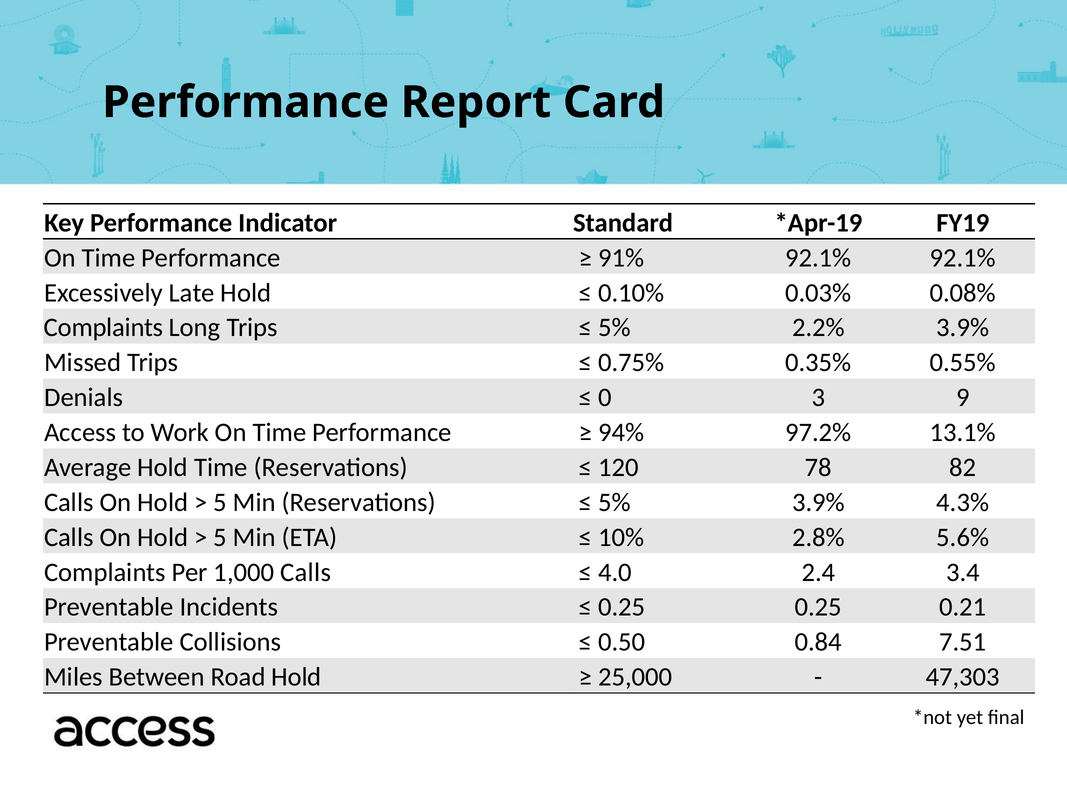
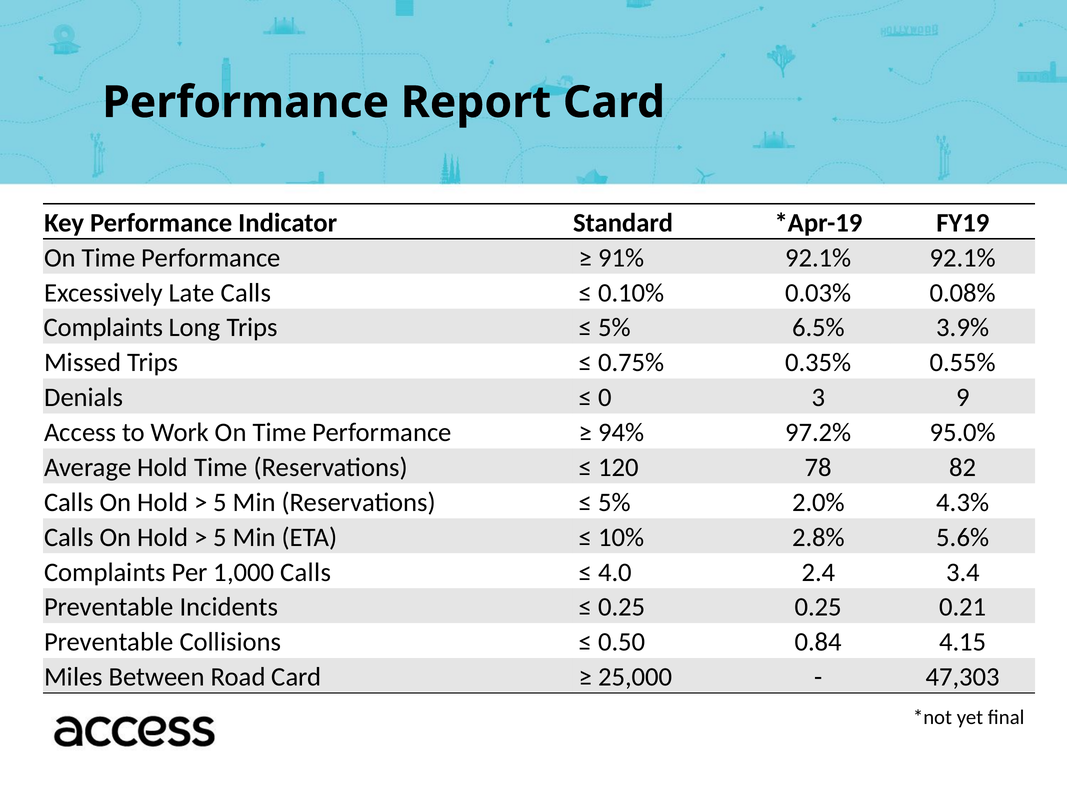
Late Hold: Hold -> Calls
2.2%: 2.2% -> 6.5%
13.1%: 13.1% -> 95.0%
5% 3.9%: 3.9% -> 2.0%
7.51: 7.51 -> 4.15
Road Hold: Hold -> Card
